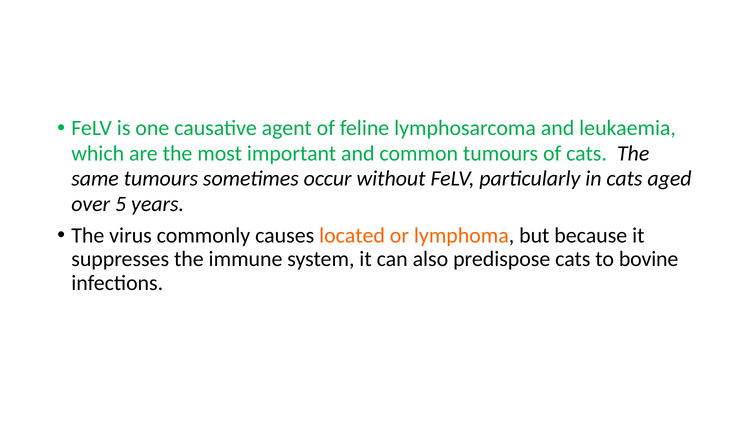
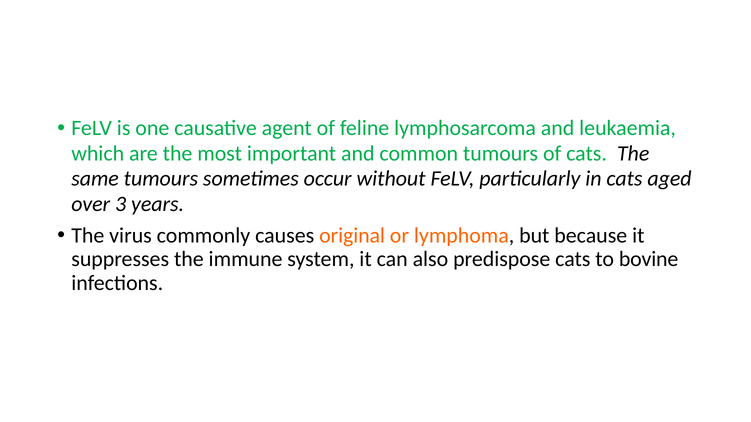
5: 5 -> 3
located: located -> original
